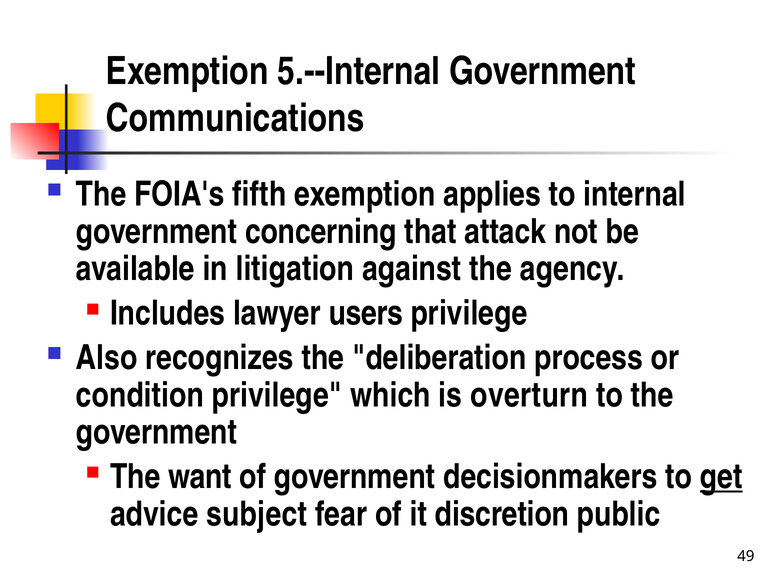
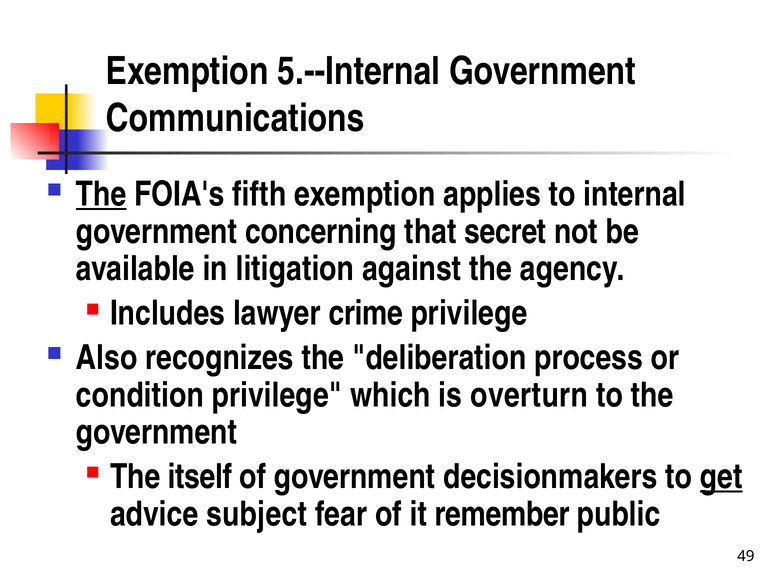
The at (101, 194) underline: none -> present
attack: attack -> secret
users: users -> crime
want: want -> itself
discretion: discretion -> remember
